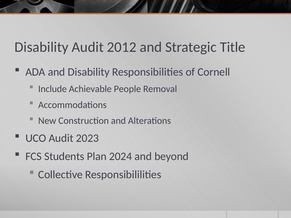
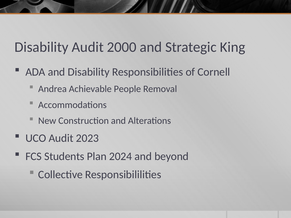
2012: 2012 -> 2000
Title: Title -> King
Include: Include -> Andrea
